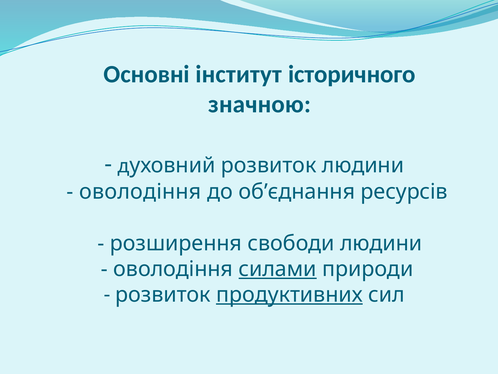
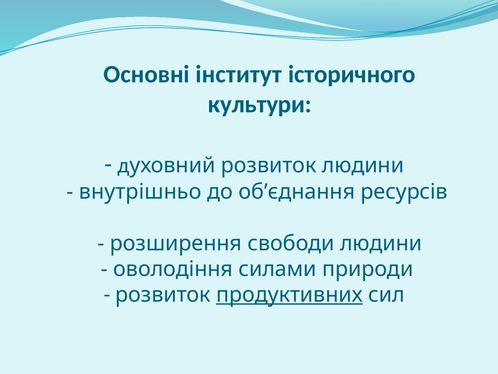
значною: значною -> культури
оволодіння at (140, 191): оволодіння -> внутрішньо
силами underline: present -> none
